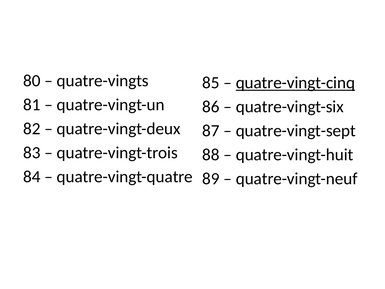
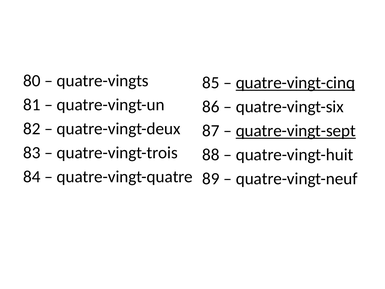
quatre-vingt-sept underline: none -> present
